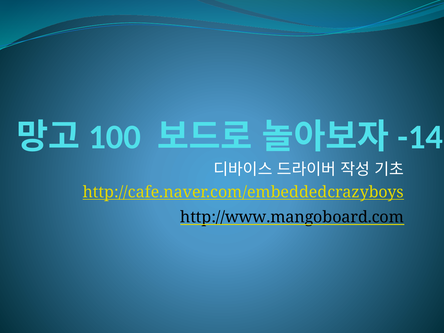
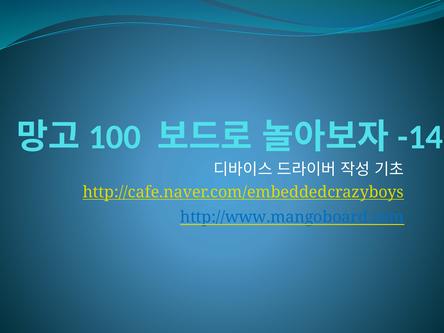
http://www.mangoboard.com colour: black -> blue
